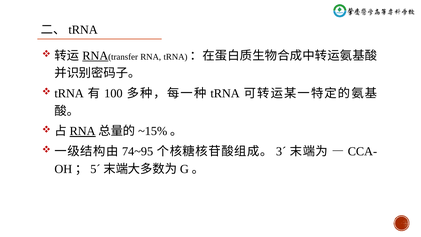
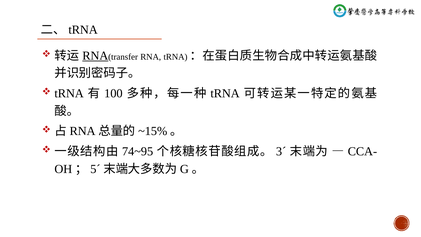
RNA at (83, 131) underline: present -> none
